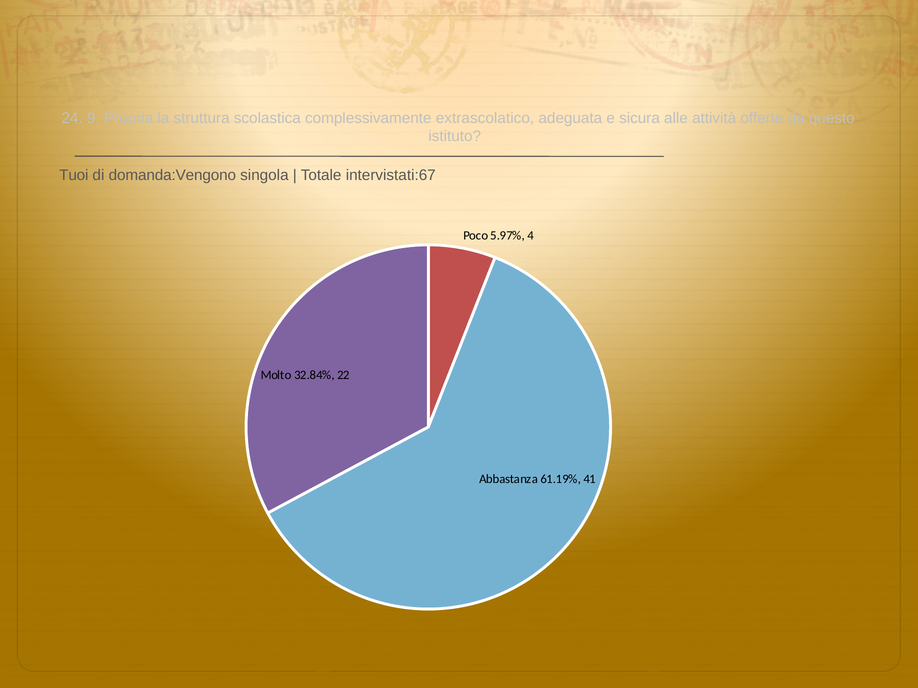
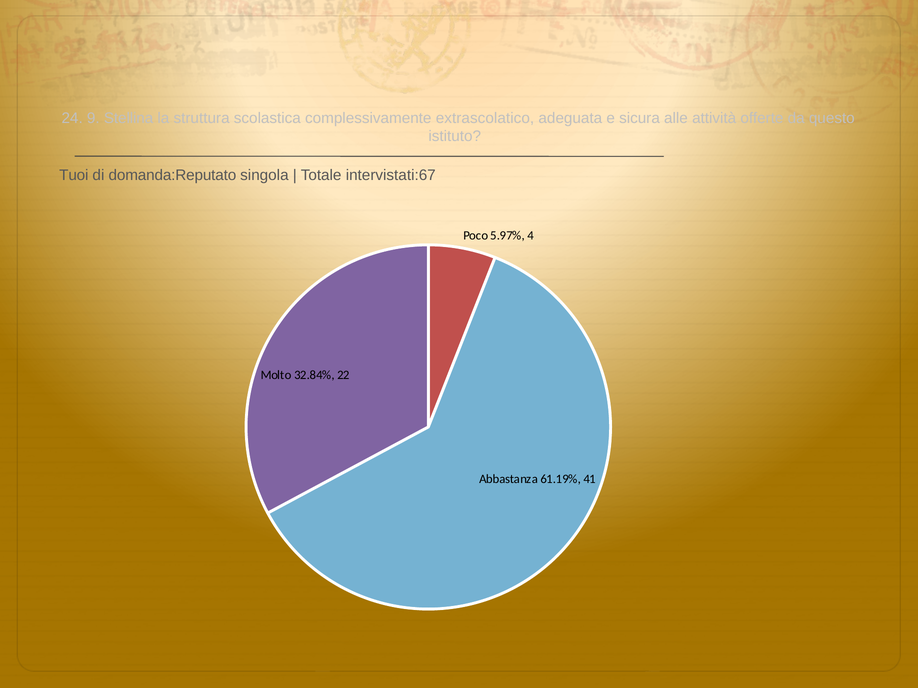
Propria: Propria -> Stellina
domanda:Vengono: domanda:Vengono -> domanda:Reputato
